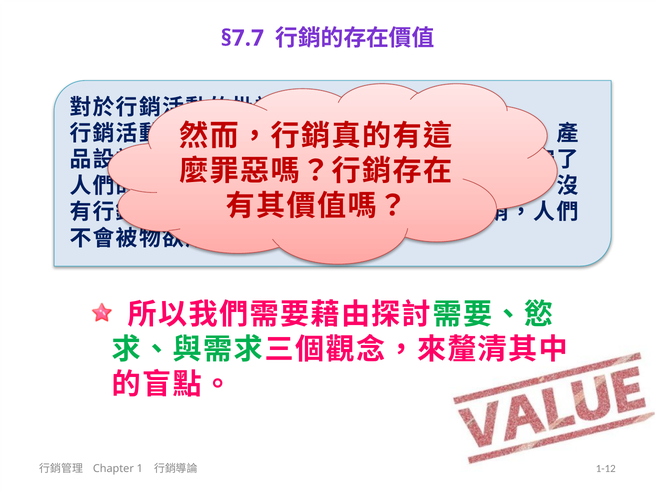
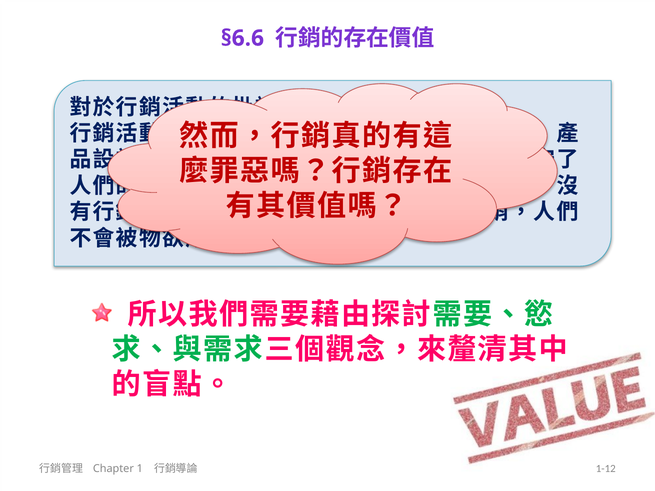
§7.7: §7.7 -> §6.6
